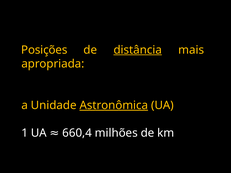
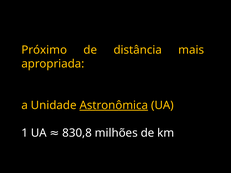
Posições: Posições -> Próximo
distância underline: present -> none
660,4: 660,4 -> 830,8
